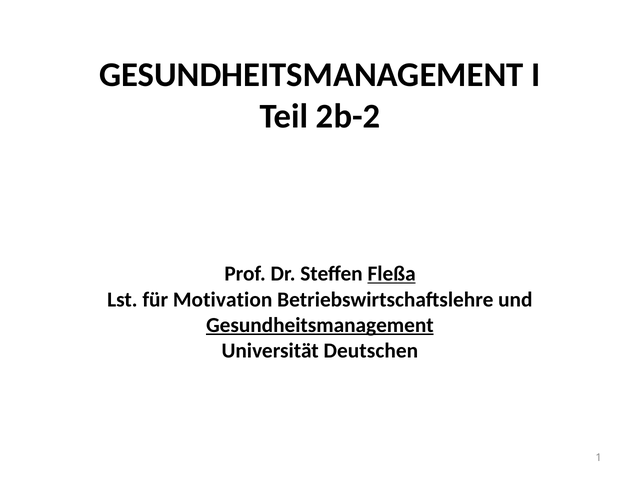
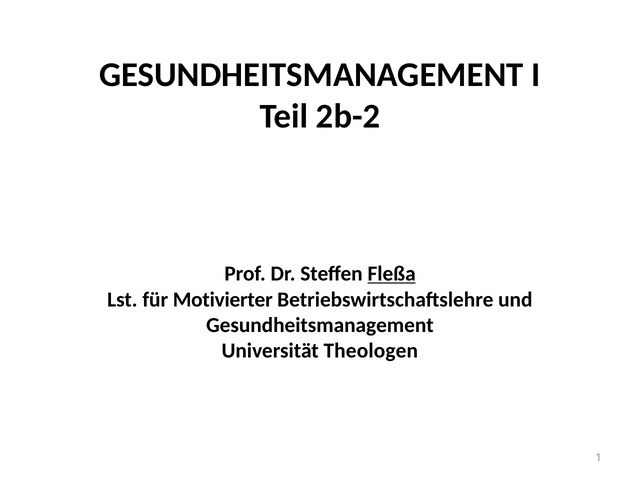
Motivation: Motivation -> Motivierter
Gesundheitsmanagement at (320, 325) underline: present -> none
Deutschen: Deutschen -> Theologen
